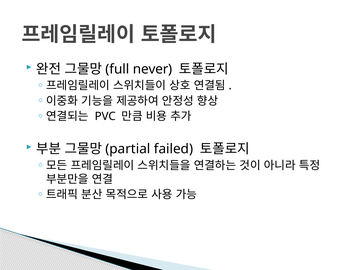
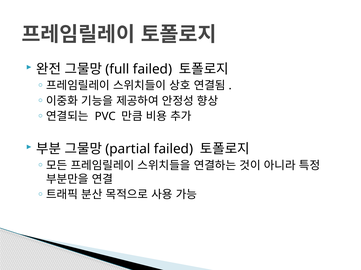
never at (153, 69): never -> failed
